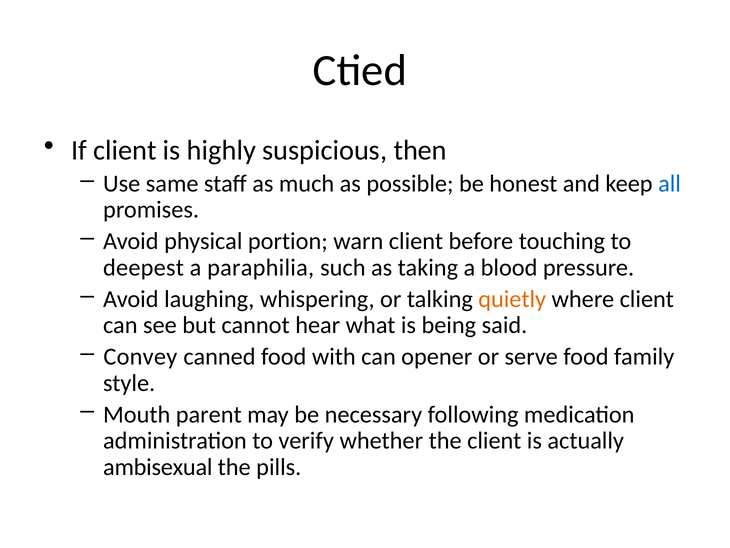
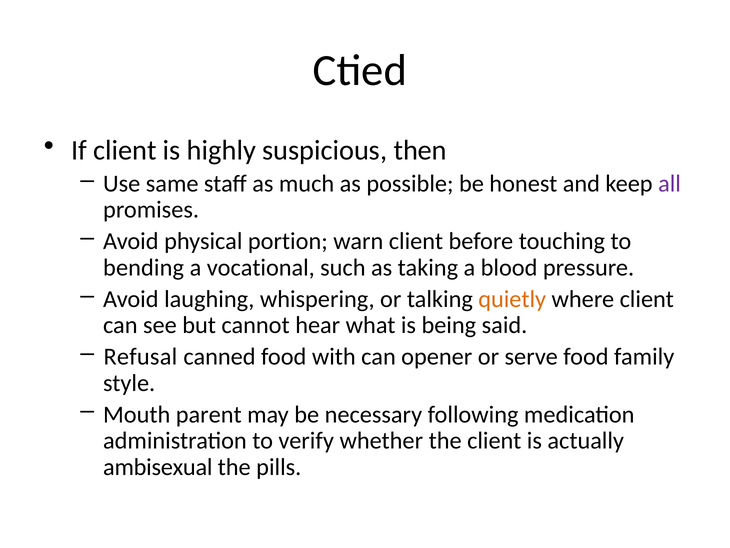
all colour: blue -> purple
deepest: deepest -> bending
paraphilia: paraphilia -> vocational
Convey: Convey -> Refusal
